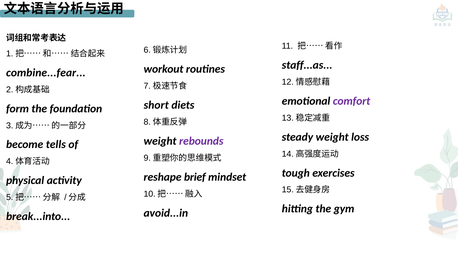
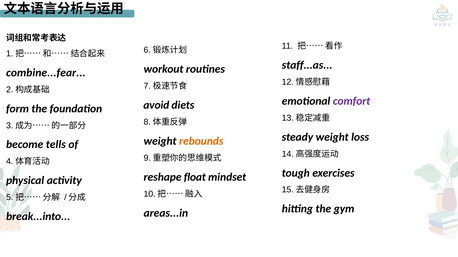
short: short -> avoid
rebounds colour: purple -> orange
brief: brief -> float
avoid...in: avoid...in -> areas...in
